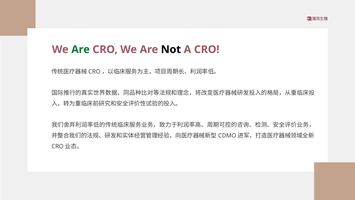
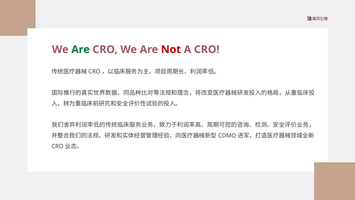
Not colour: black -> red
